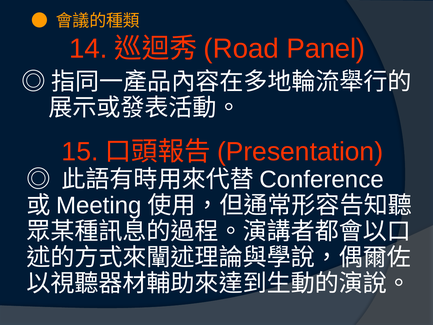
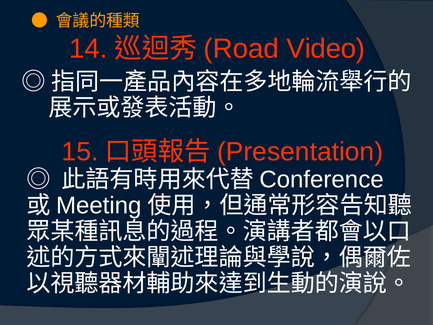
Panel: Panel -> Video
